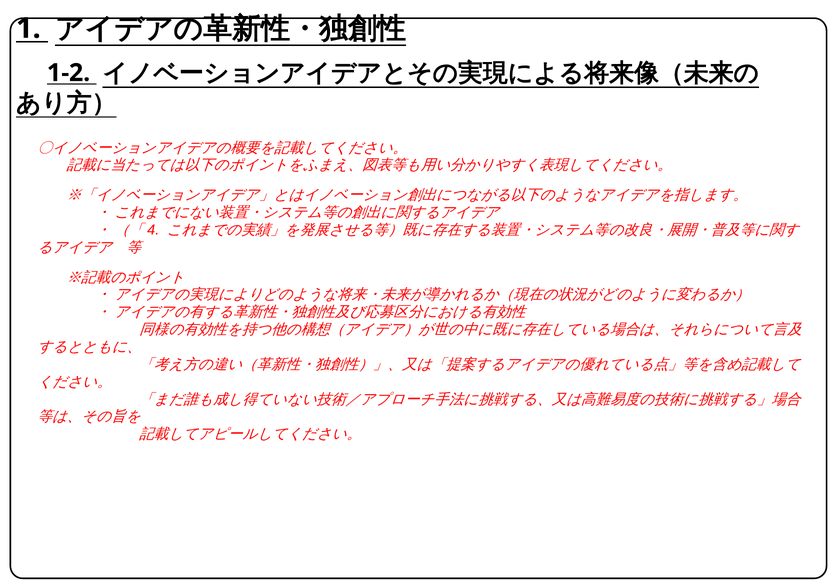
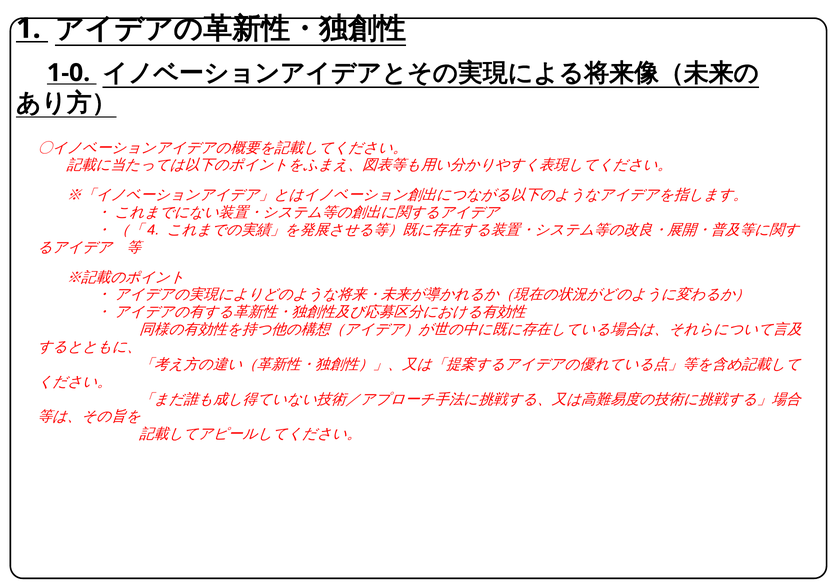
1-2: 1-2 -> 1-0
